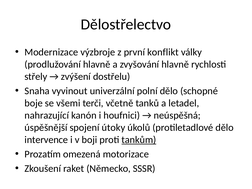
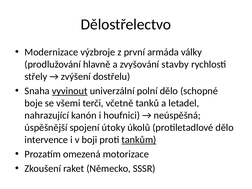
konflikt: konflikt -> armáda
zvyšování hlavně: hlavně -> stavby
vyvinout underline: none -> present
